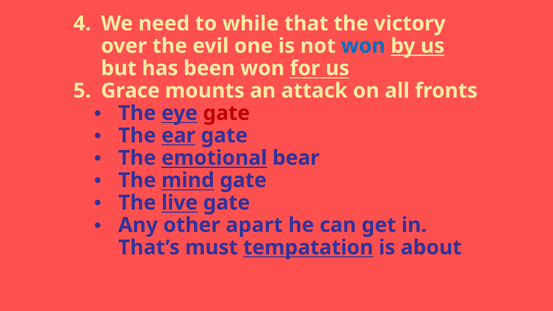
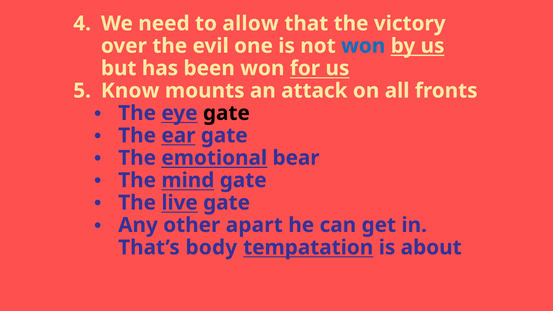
while: while -> allow
Grace: Grace -> Know
gate at (226, 113) colour: red -> black
must: must -> body
